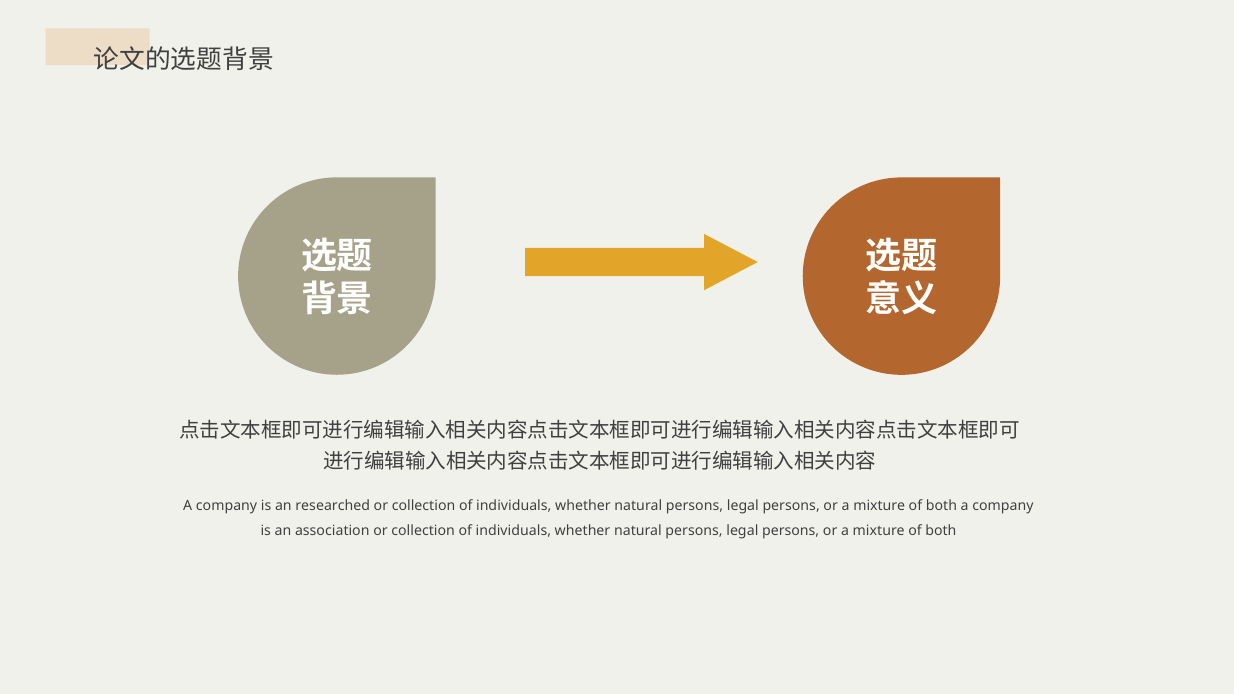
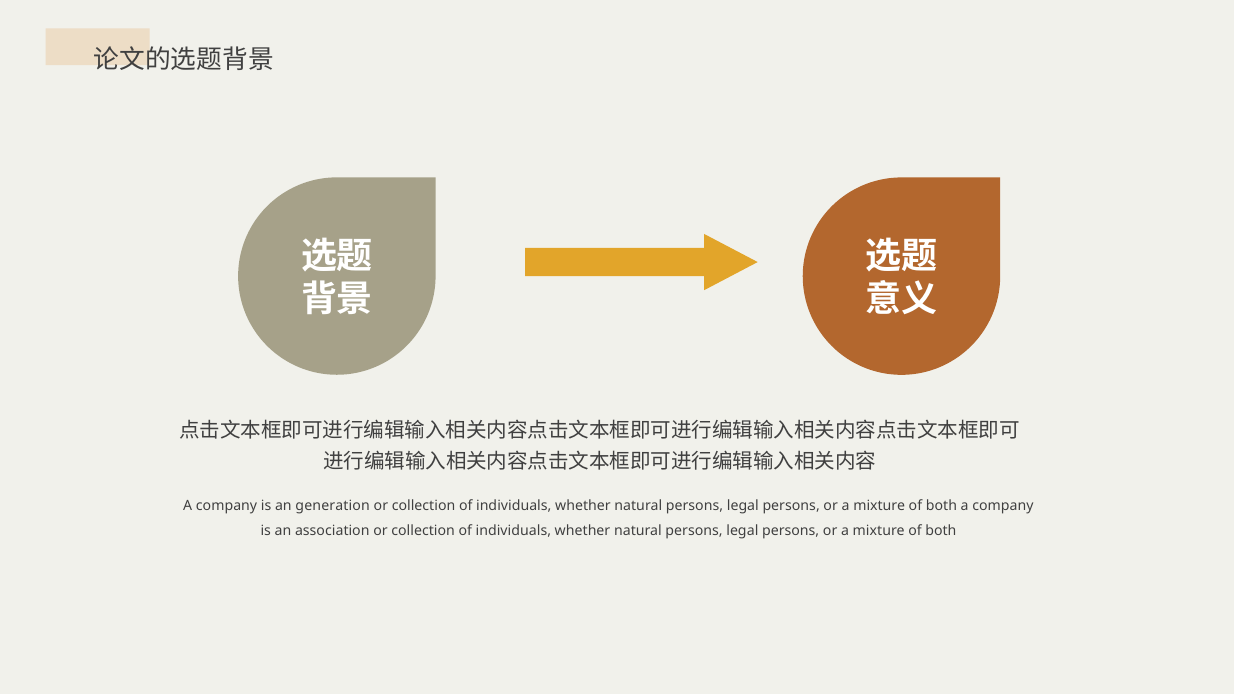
researched: researched -> generation
